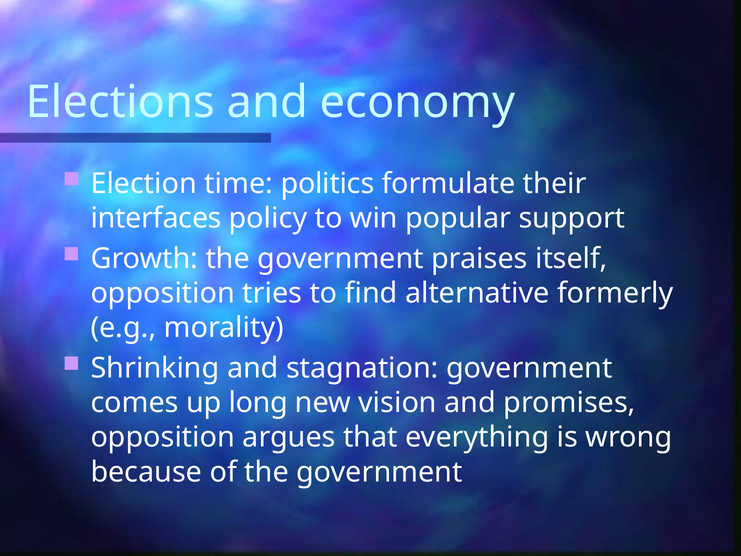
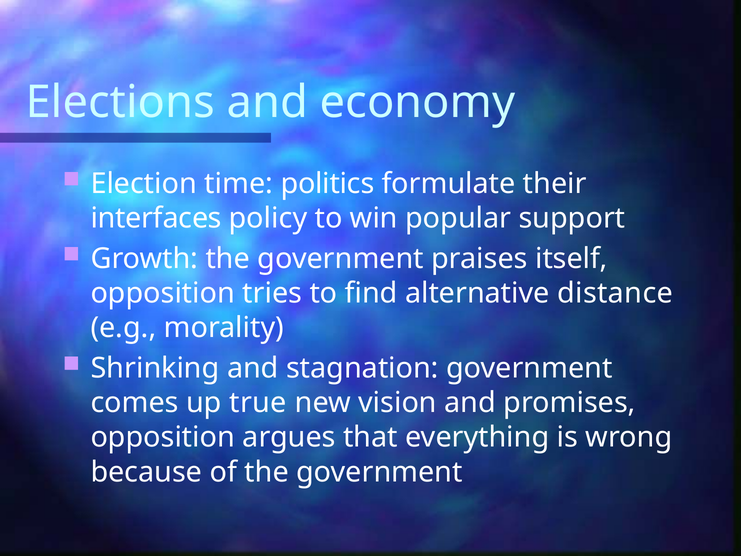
formerly: formerly -> distance
long: long -> true
